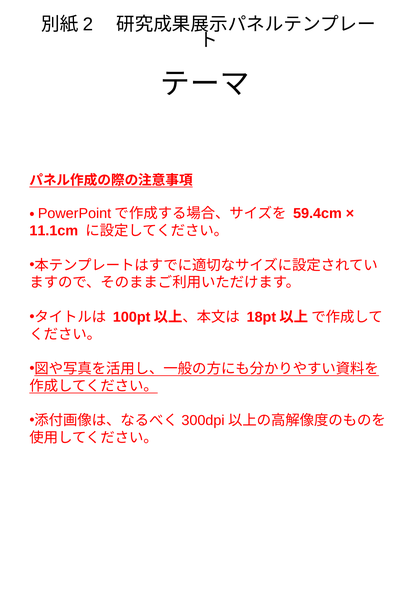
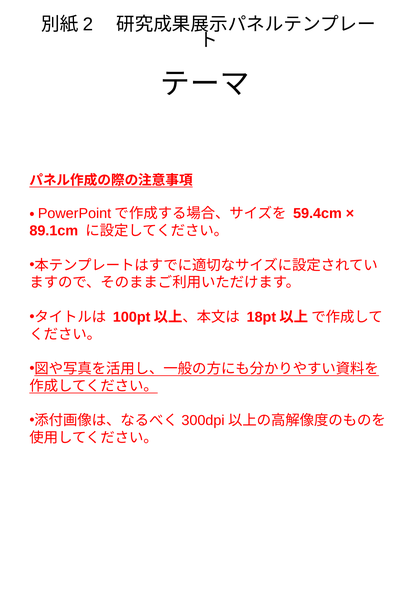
11.1cm: 11.1cm -> 89.1cm
